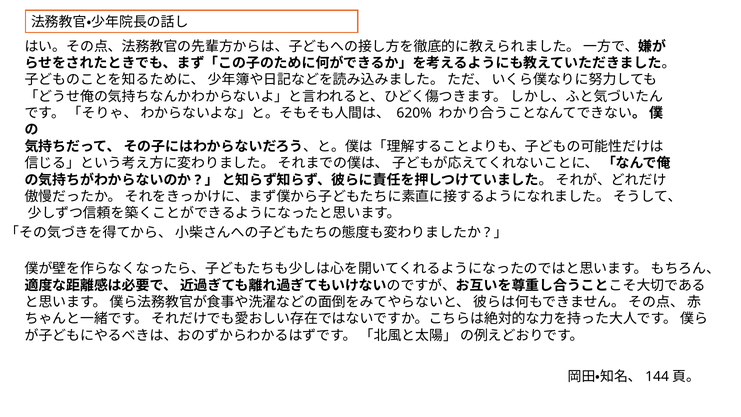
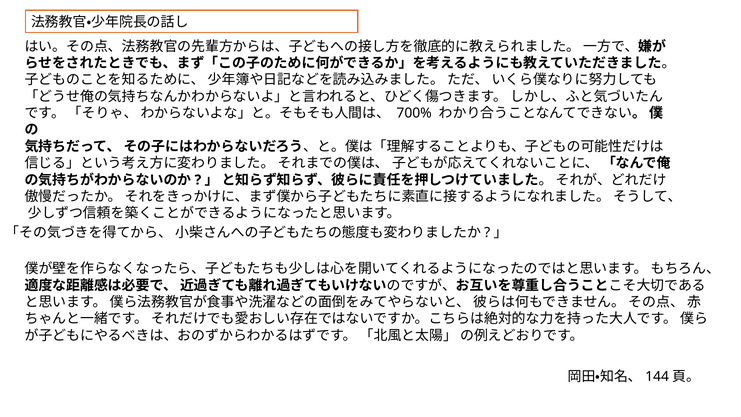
620%: 620% -> 700%
